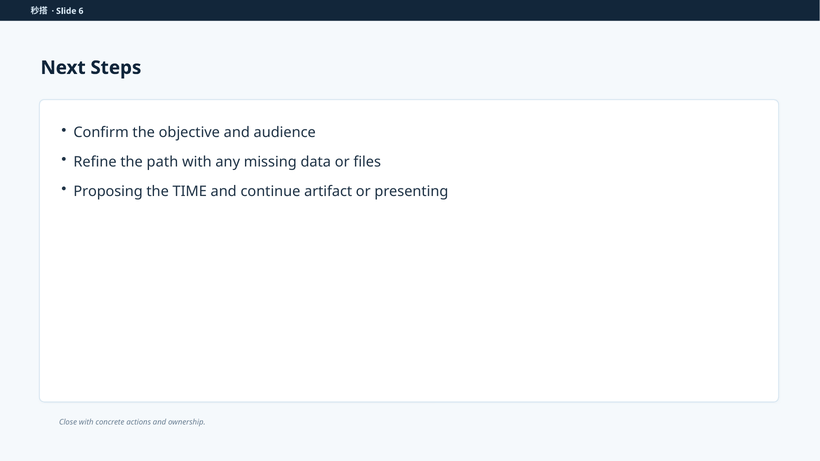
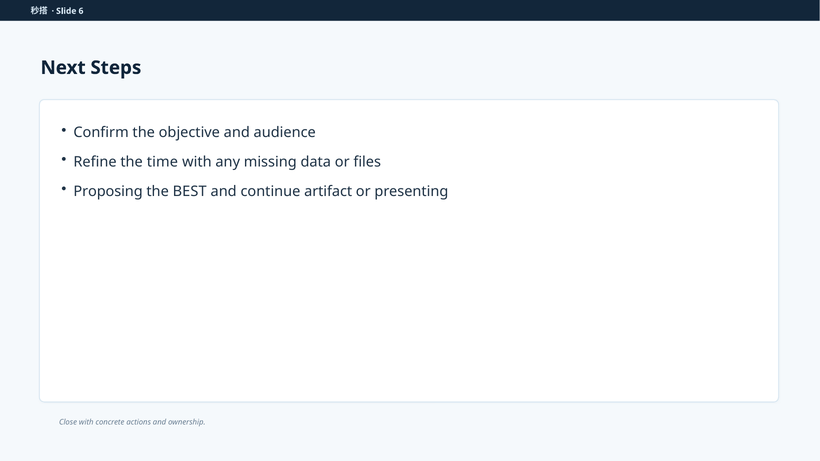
path: path -> time
TIME: TIME -> BEST
